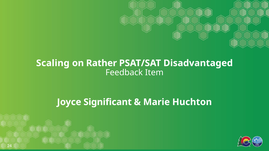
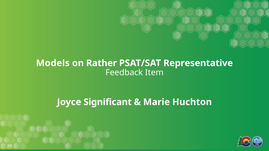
Scaling: Scaling -> Models
Disadvantaged: Disadvantaged -> Representative
